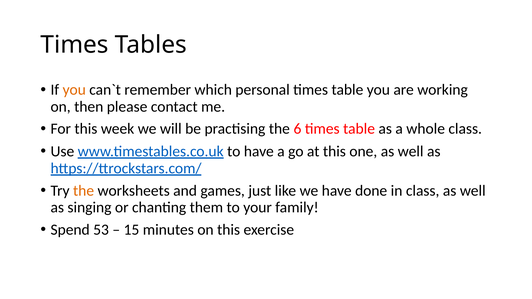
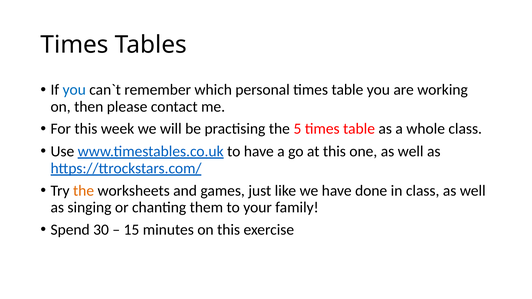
you at (74, 90) colour: orange -> blue
6: 6 -> 5
53: 53 -> 30
